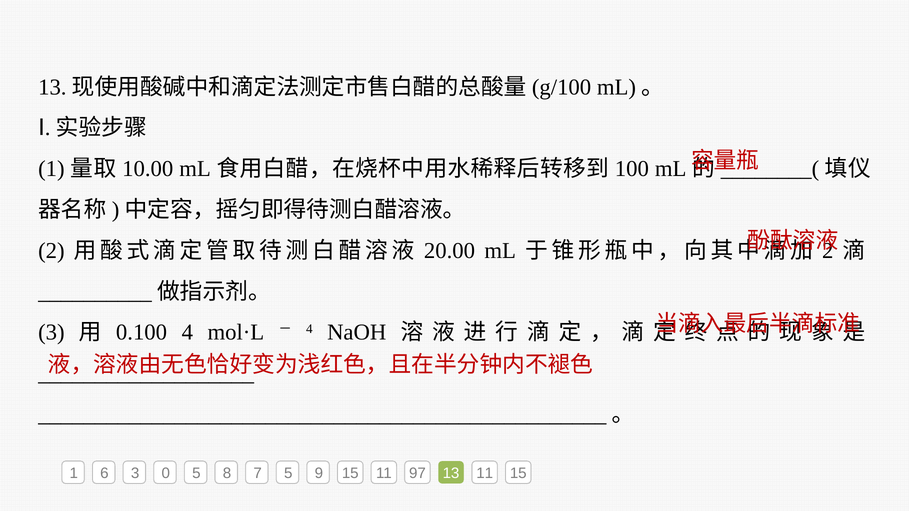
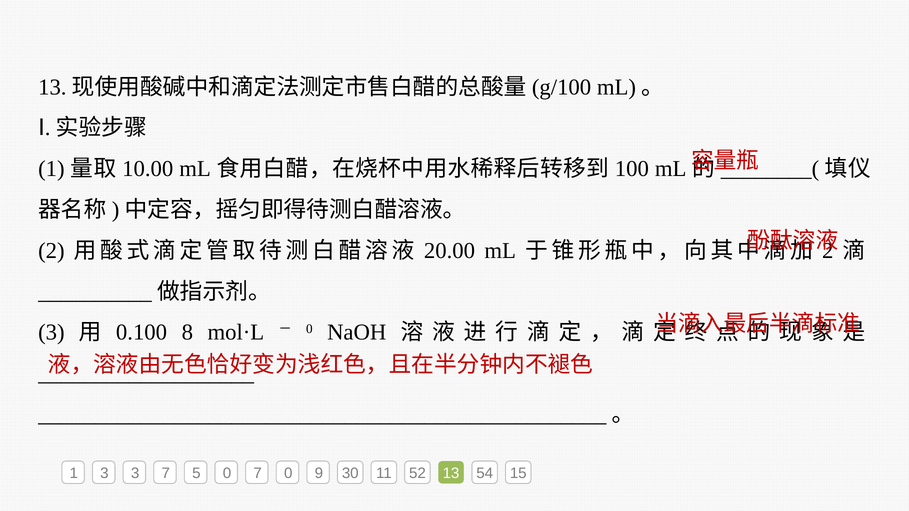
4 at (187, 333): 4 -> 8
4 at (309, 329): 4 -> 0
1 6: 6 -> 3
3 0: 0 -> 7
5 8: 8 -> 0
7 5: 5 -> 0
9 15: 15 -> 30
97: 97 -> 52
13 11: 11 -> 54
